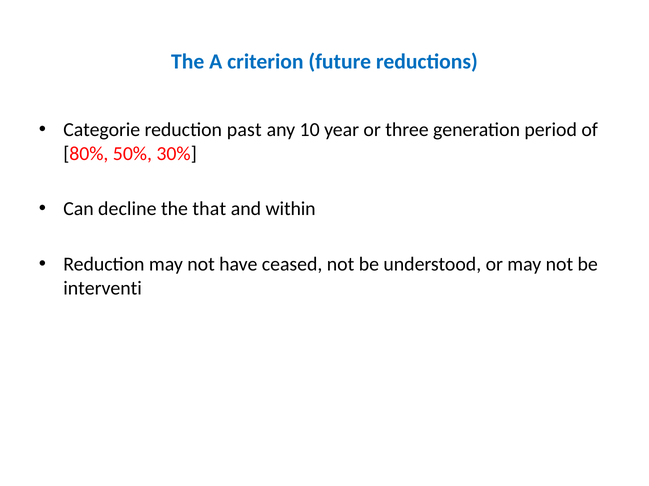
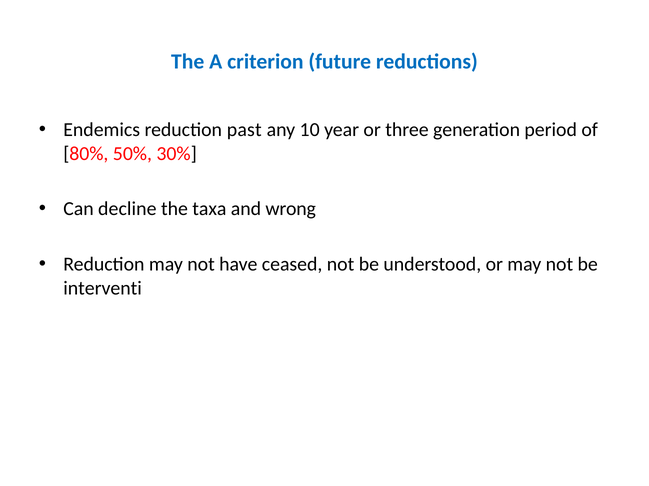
Categorie: Categorie -> Endemics
that: that -> taxa
within: within -> wrong
